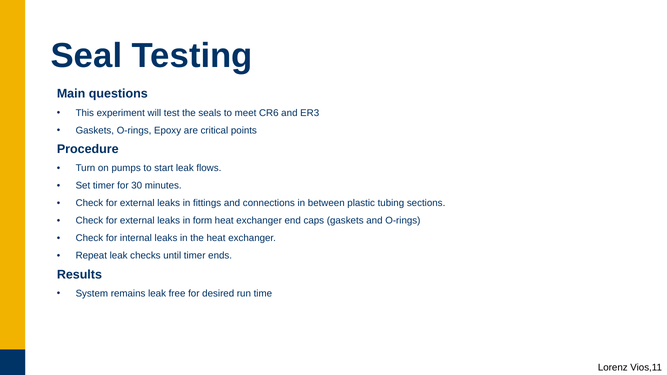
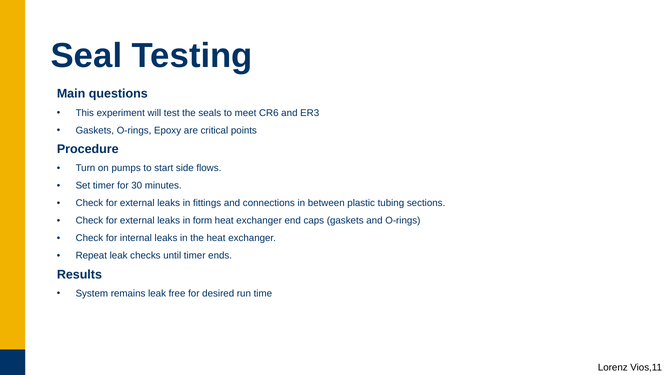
start leak: leak -> side
